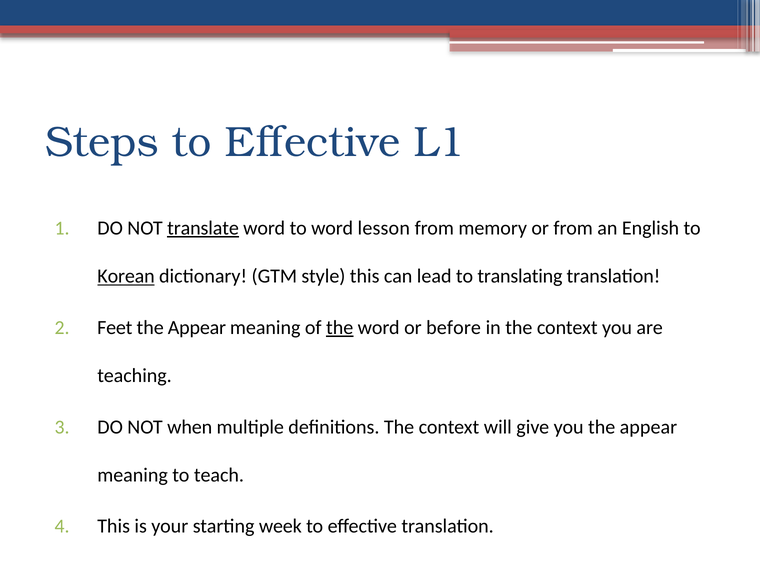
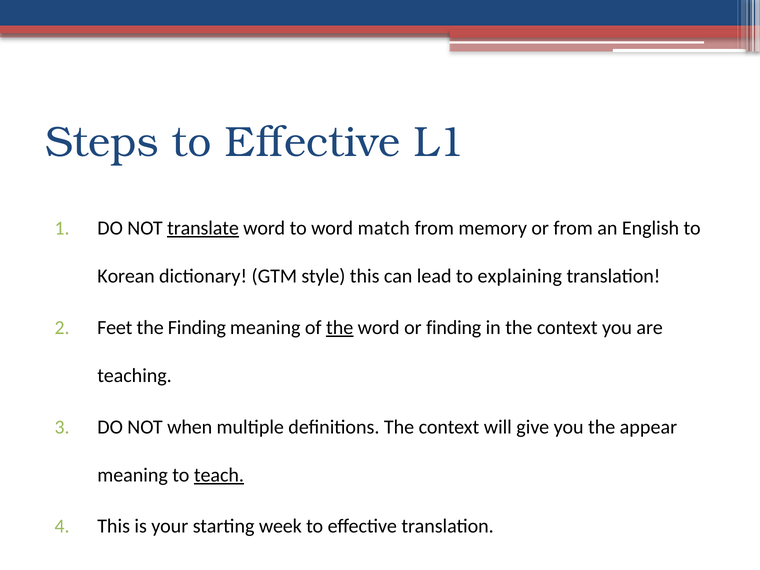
lesson: lesson -> match
Korean underline: present -> none
translating: translating -> explaining
Appear at (197, 328): Appear -> Finding
or before: before -> finding
teach underline: none -> present
